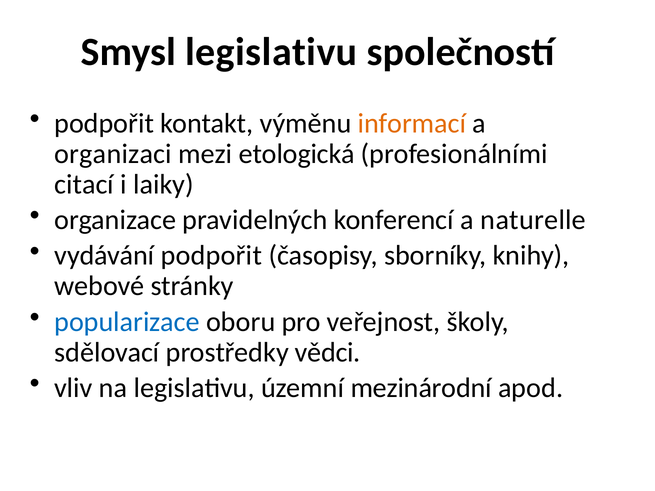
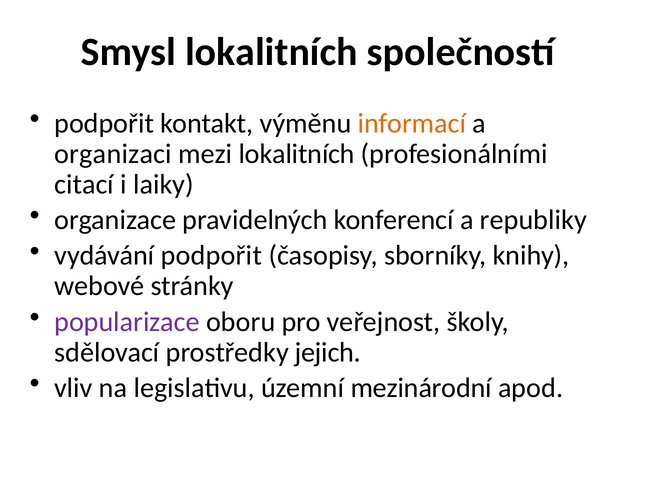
Smysl legislativu: legislativu -> lokalitních
mezi etologická: etologická -> lokalitních
naturelle: naturelle -> republiky
popularizace colour: blue -> purple
vědci: vědci -> jejich
